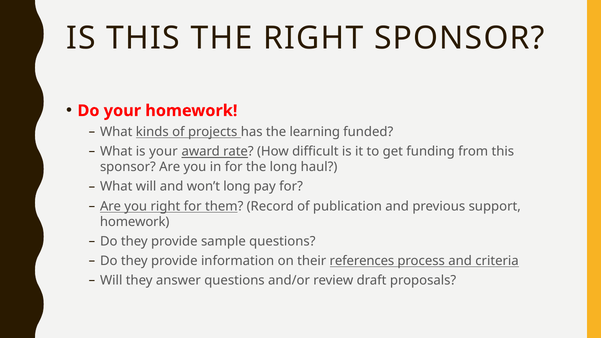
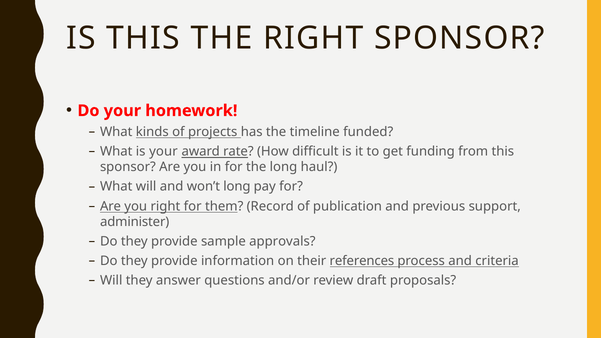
learning: learning -> timeline
homework at (135, 222): homework -> administer
sample questions: questions -> approvals
